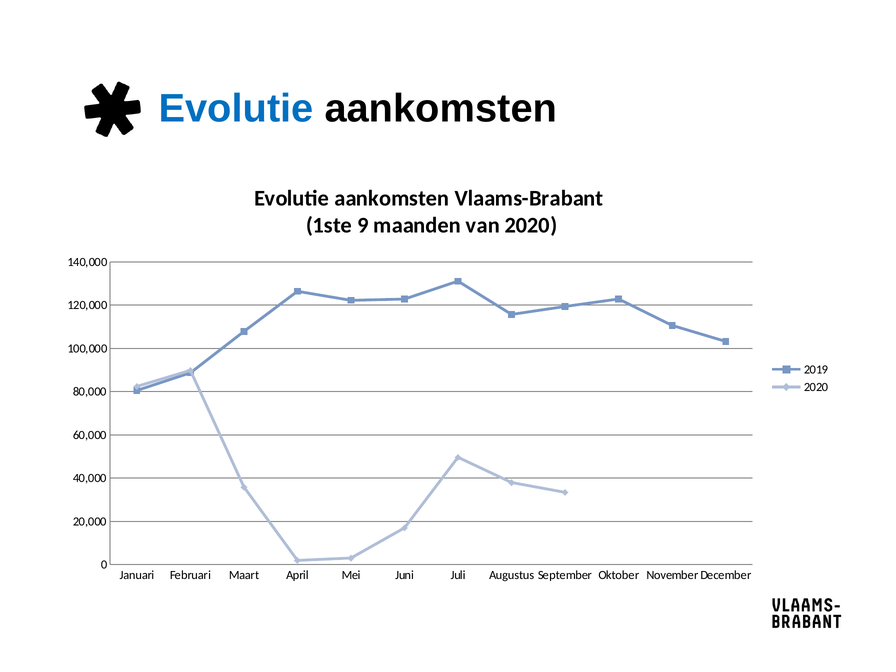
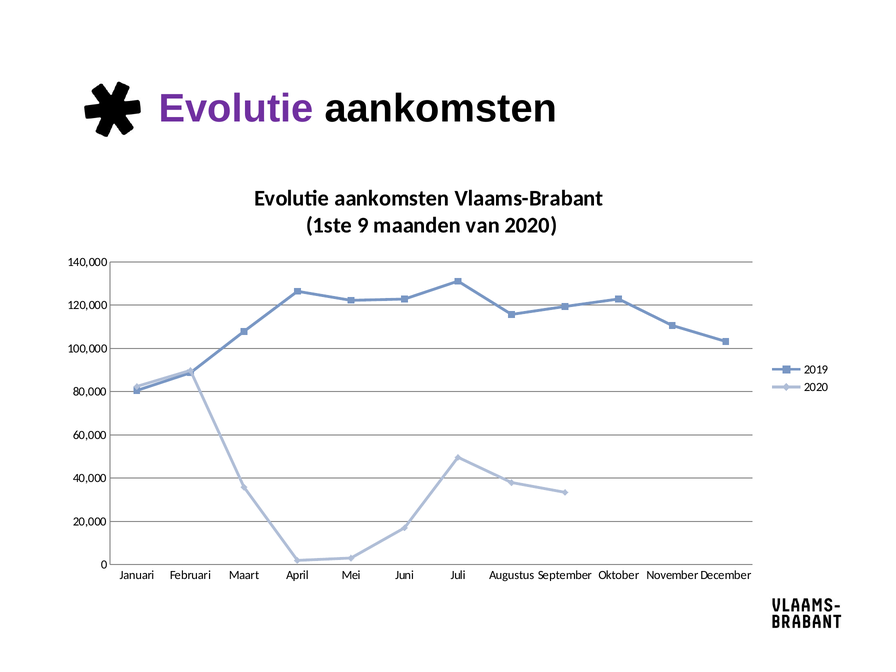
Evolutie at (236, 109) colour: blue -> purple
